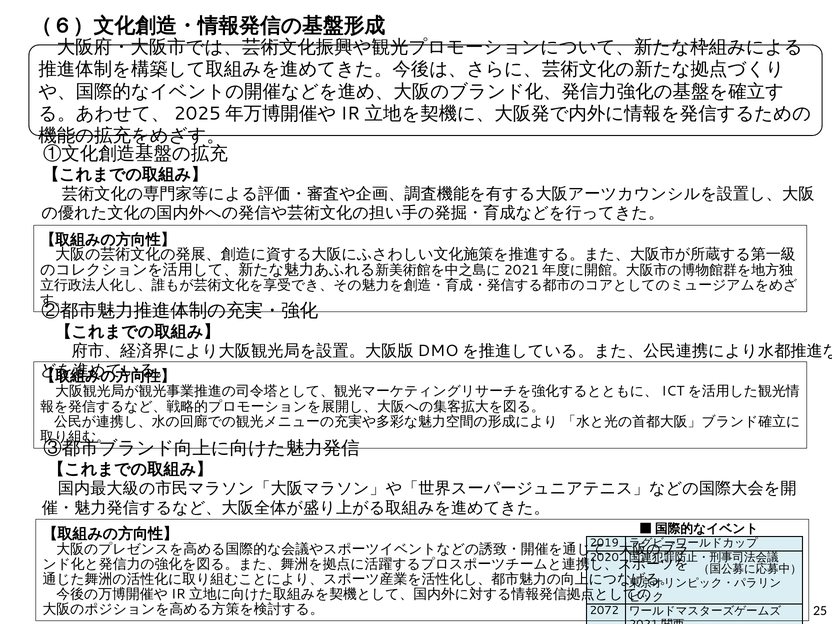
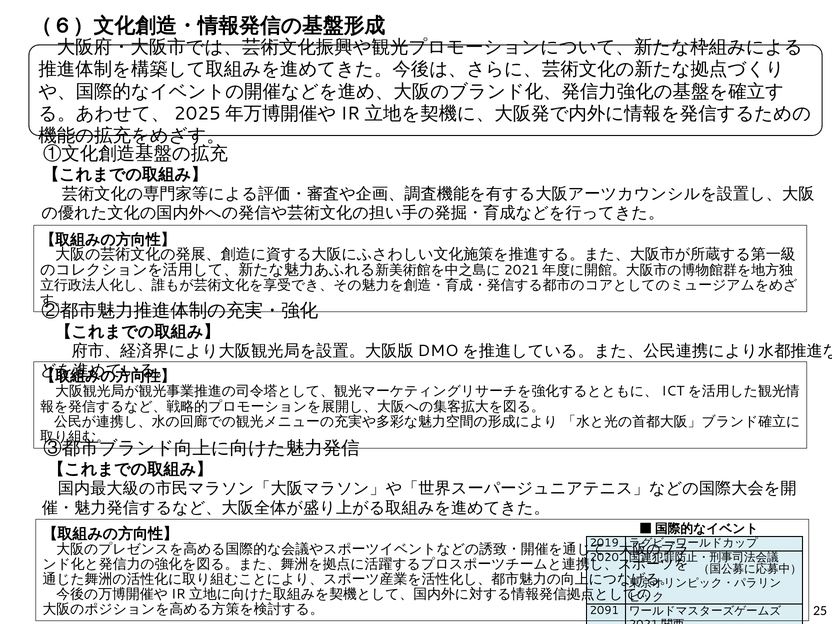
2072: 2072 -> 2091
